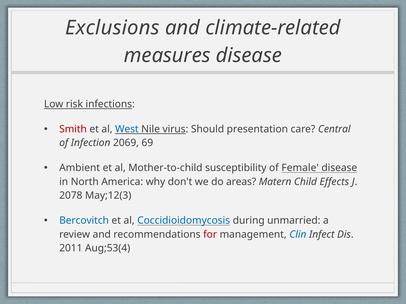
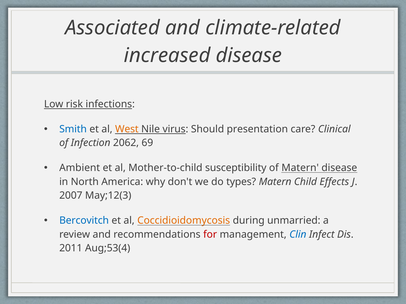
Exclusions: Exclusions -> Associated
measures: measures -> increased
Smith colour: red -> blue
West colour: blue -> orange
Central: Central -> Clinical
2069: 2069 -> 2062
of Female: Female -> Matern
areas: areas -> types
2078: 2078 -> 2007
Coccidioidomycosis colour: blue -> orange
